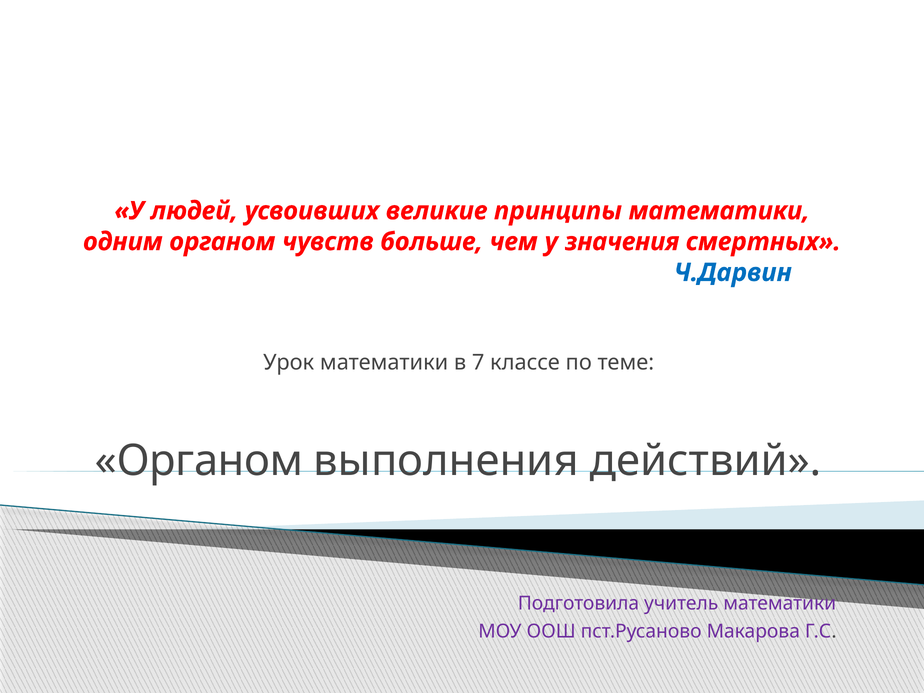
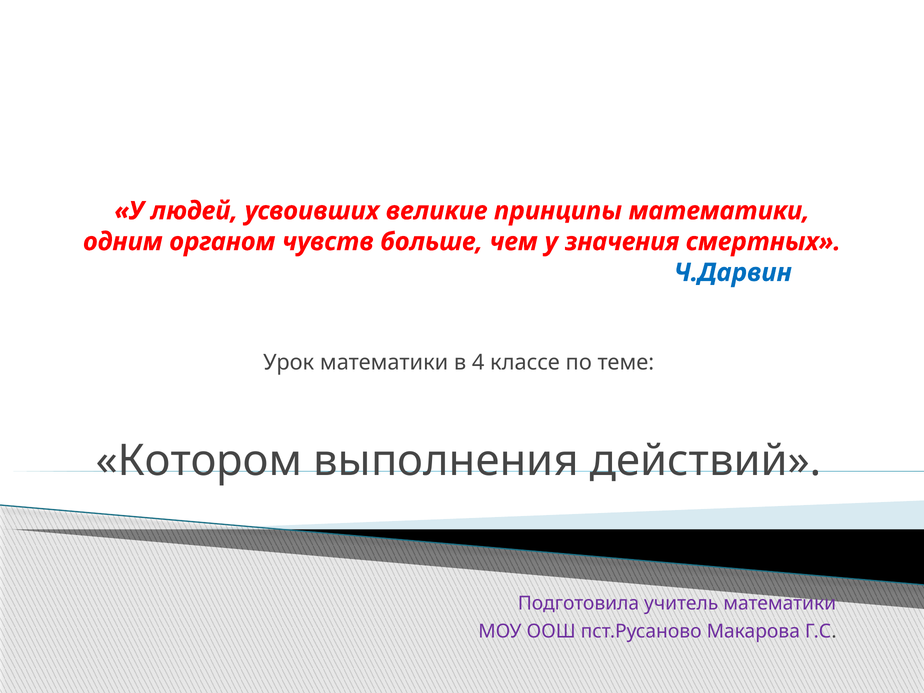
7: 7 -> 4
Органом at (199, 461): Органом -> Котором
